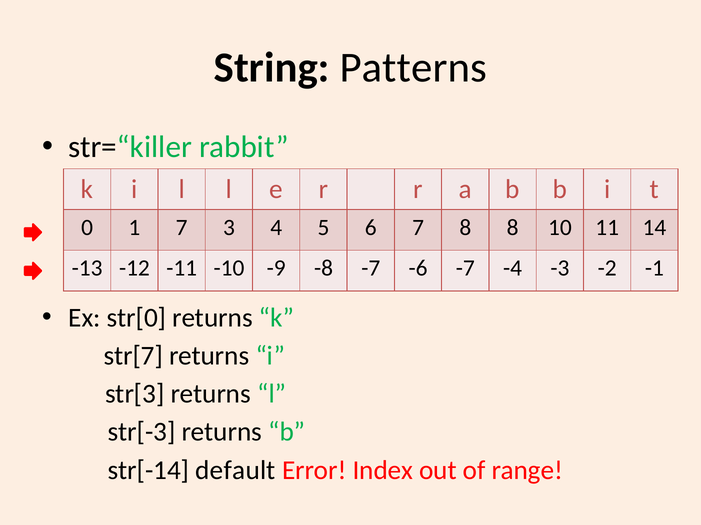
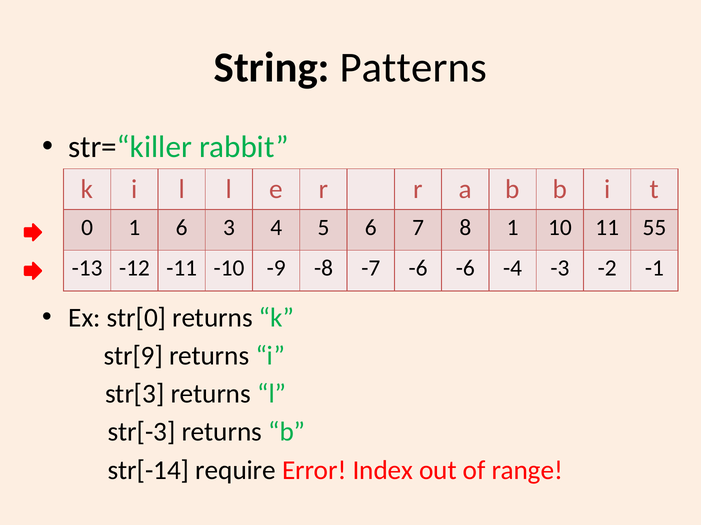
1 7: 7 -> 6
8 8: 8 -> 1
14: 14 -> 55
-6 -7: -7 -> -6
str[7: str[7 -> str[9
default: default -> require
